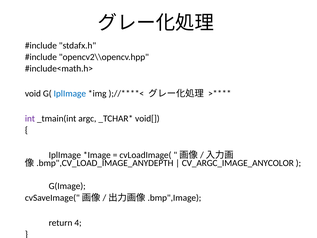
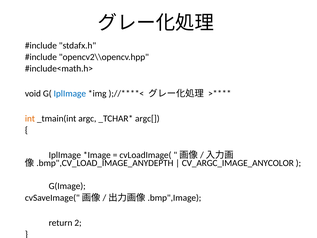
int colour: purple -> orange
void[: void[ -> argc[
4: 4 -> 2
